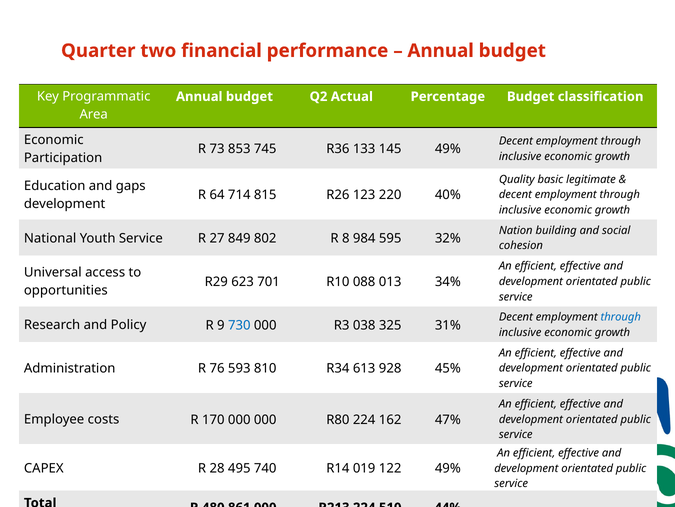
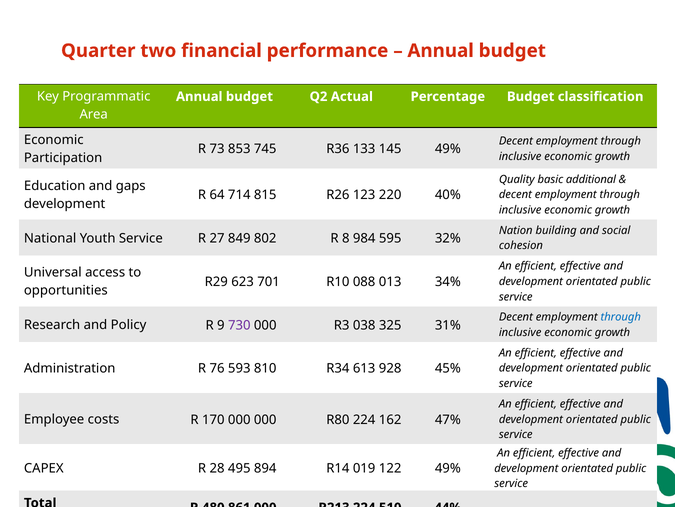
legitimate: legitimate -> additional
730 colour: blue -> purple
740: 740 -> 894
